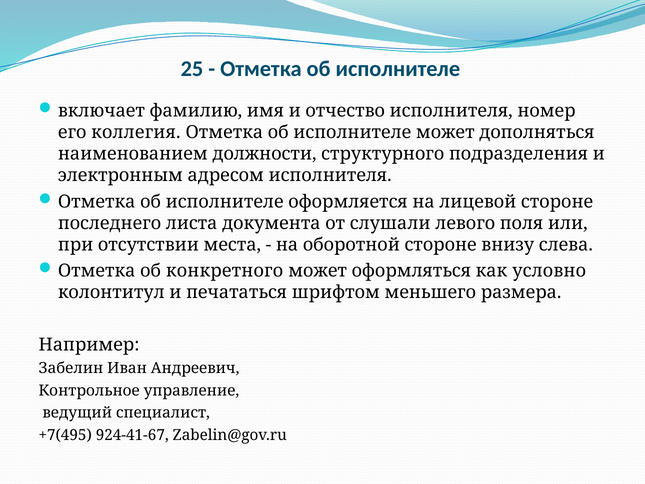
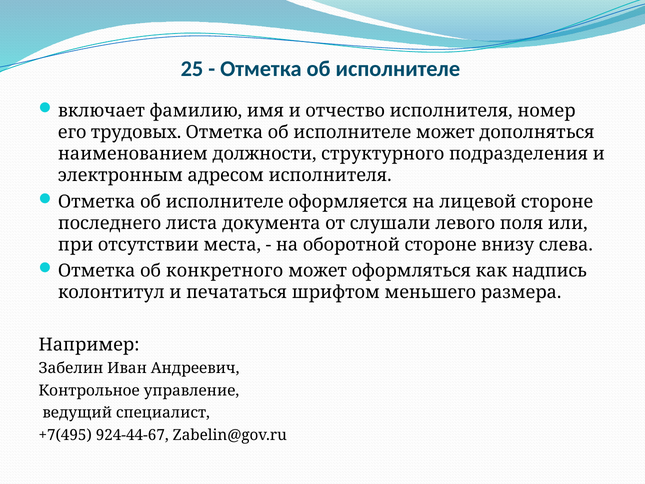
коллегия: коллегия -> трудовых
условно: условно -> надпись
924-41-67: 924-41-67 -> 924-44-67
